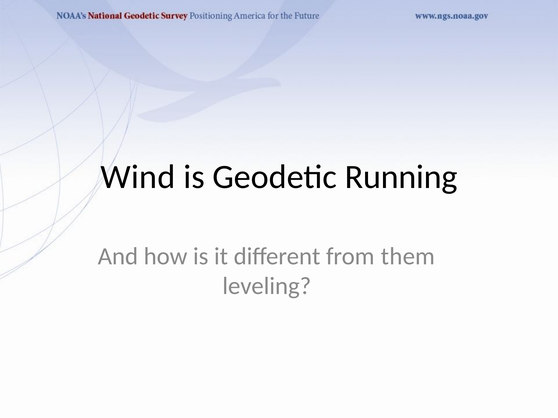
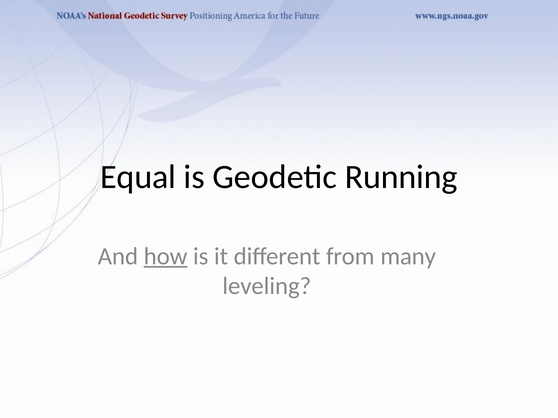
Wind: Wind -> Equal
how underline: none -> present
them: them -> many
